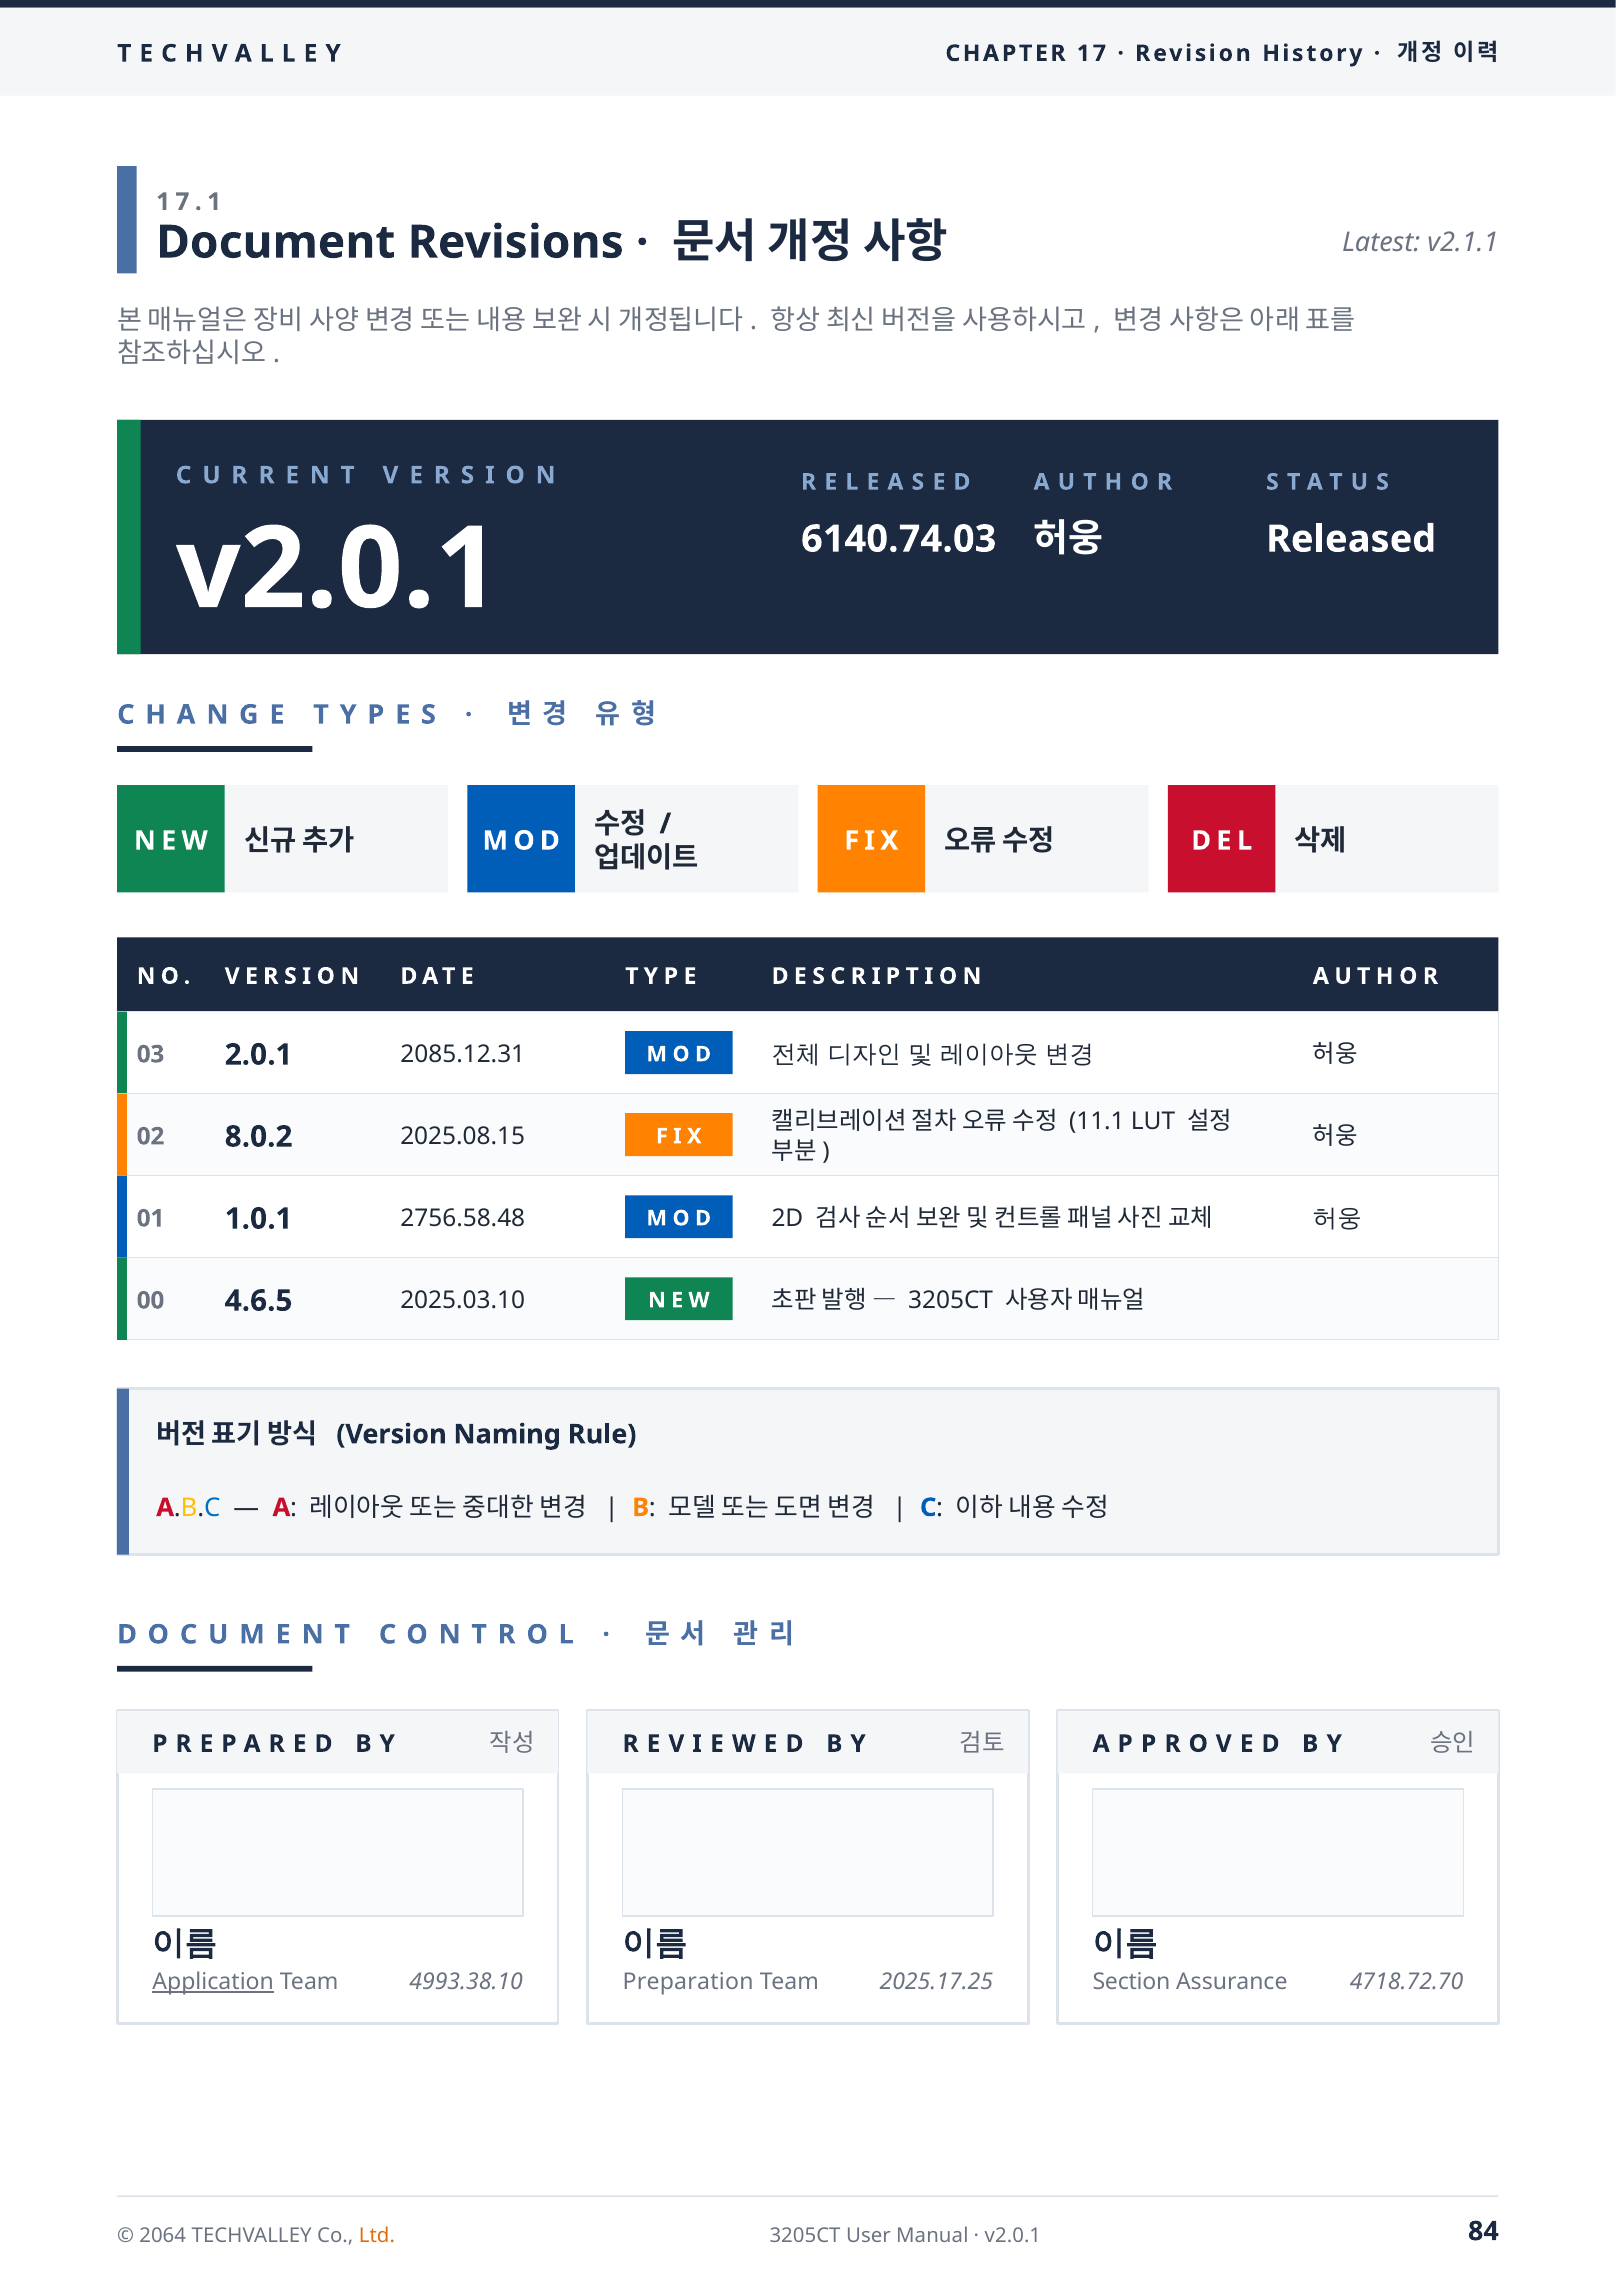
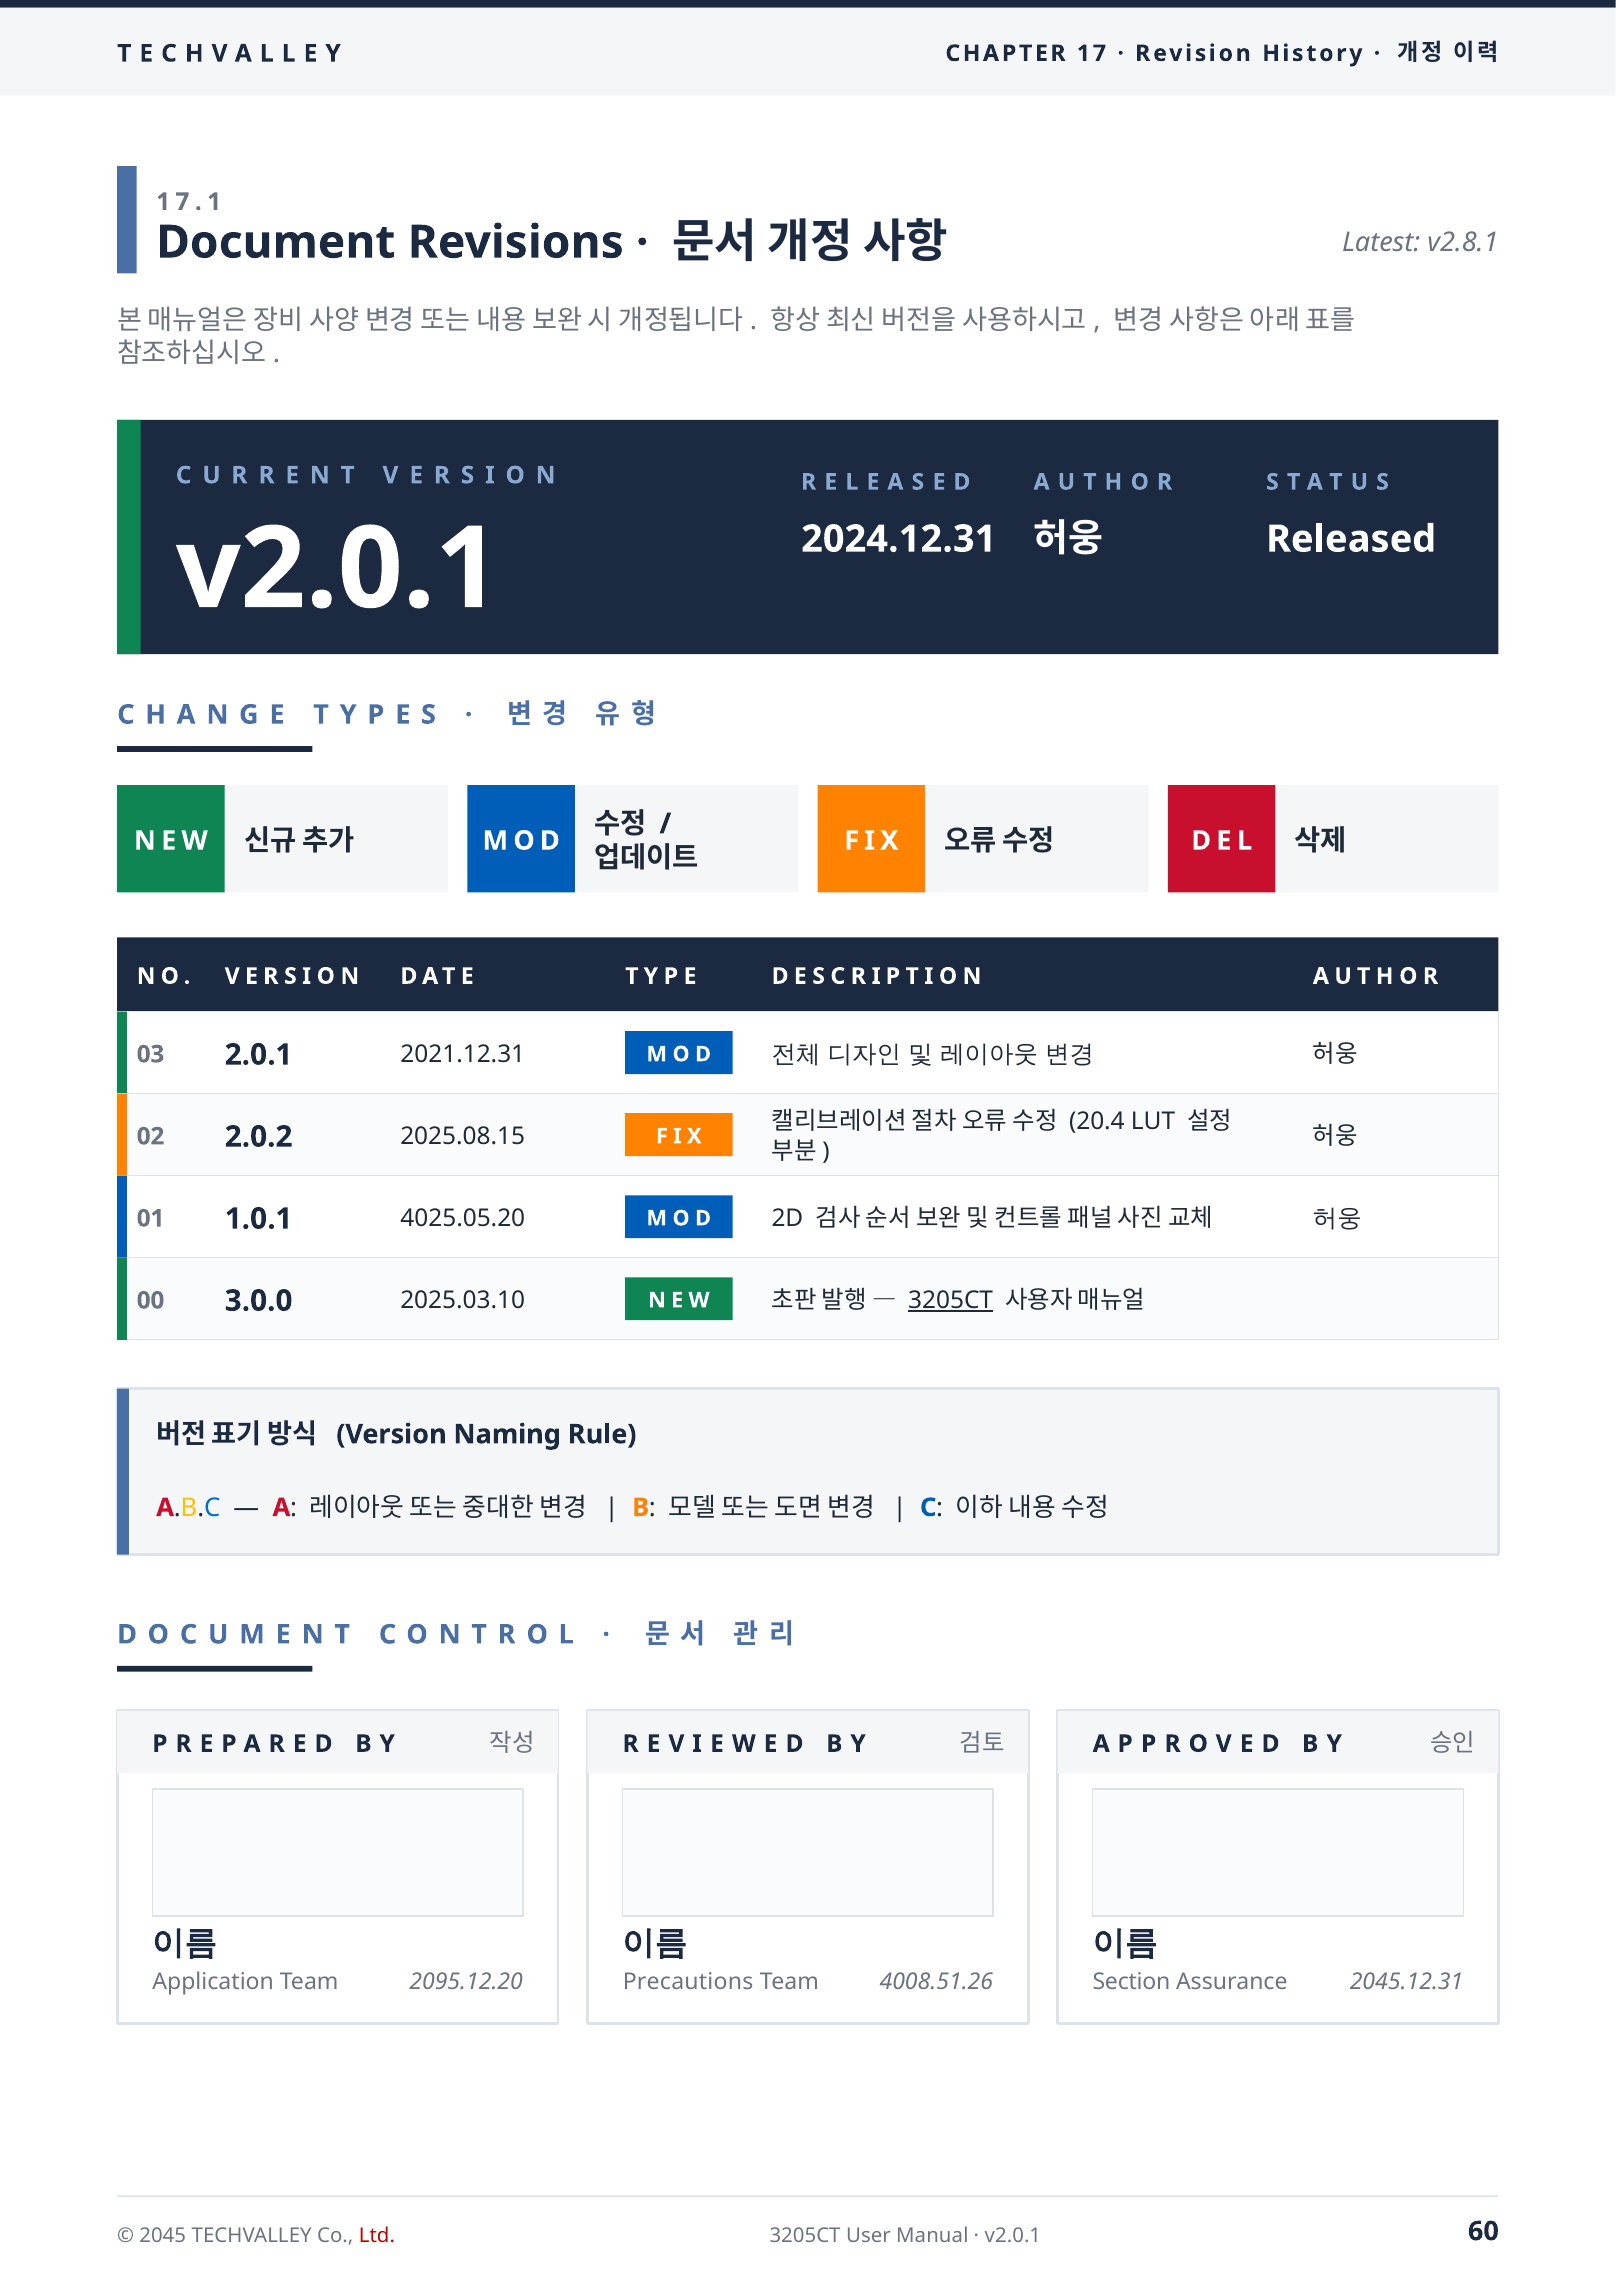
v2.1.1: v2.1.1 -> v2.8.1
6140.74.03: 6140.74.03 -> 2024.12.31
2085.12.31: 2085.12.31 -> 2021.12.31
11.1: 11.1 -> 20.4
8.0.2: 8.0.2 -> 2.0.2
2756.58.48: 2756.58.48 -> 4025.05.20
4.6.5: 4.6.5 -> 3.0.0
3205CT at (951, 1301) underline: none -> present
Application underline: present -> none
4993.38.10: 4993.38.10 -> 2095.12.20
Preparation: Preparation -> Precautions
2025.17.25: 2025.17.25 -> 4008.51.26
4718.72.70: 4718.72.70 -> 2045.12.31
2064: 2064 -> 2045
Ltd colour: orange -> red
84: 84 -> 60
